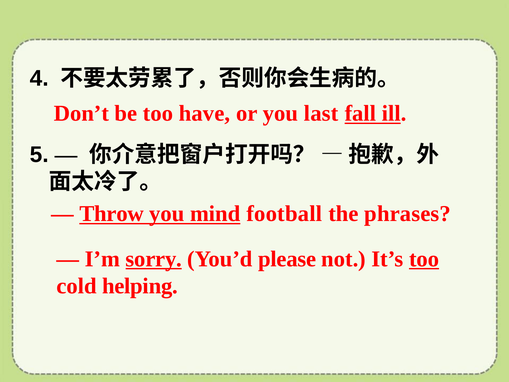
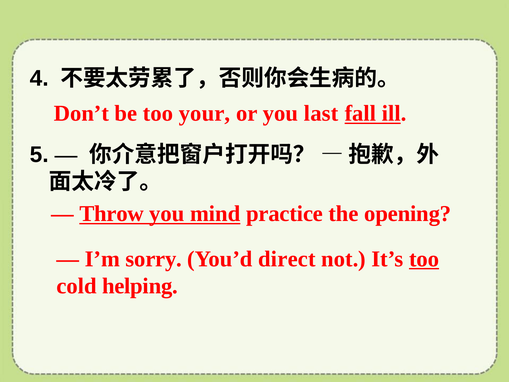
have: have -> your
football: football -> practice
phrases: phrases -> opening
sorry underline: present -> none
please: please -> direct
